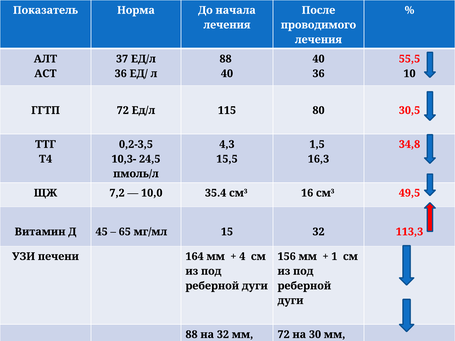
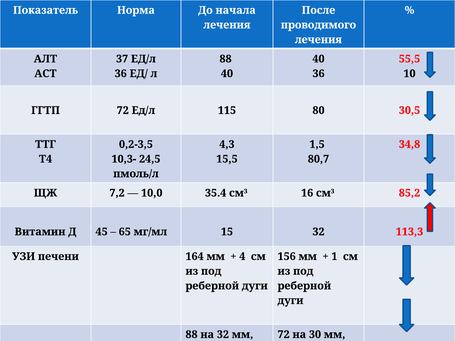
16,3: 16,3 -> 80,7
49,5: 49,5 -> 85,2
